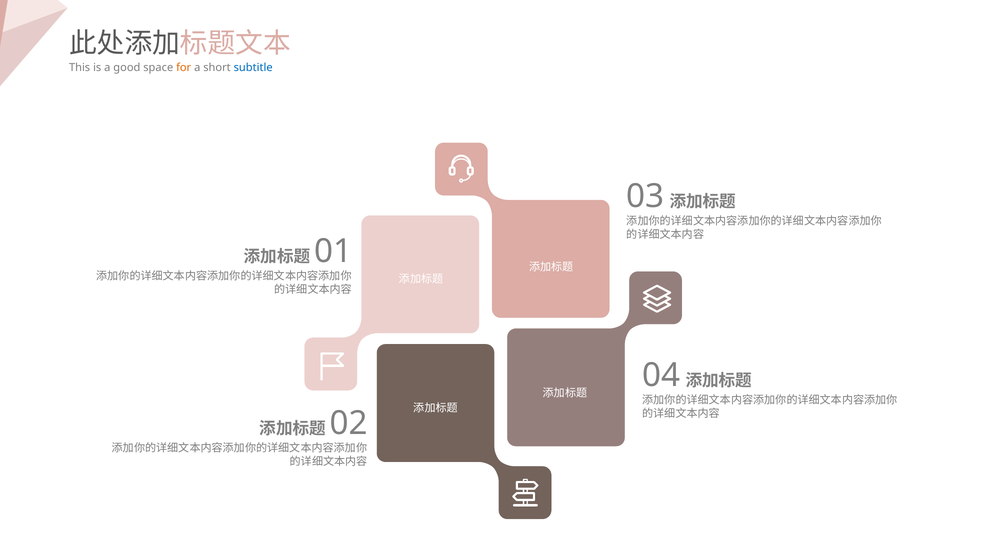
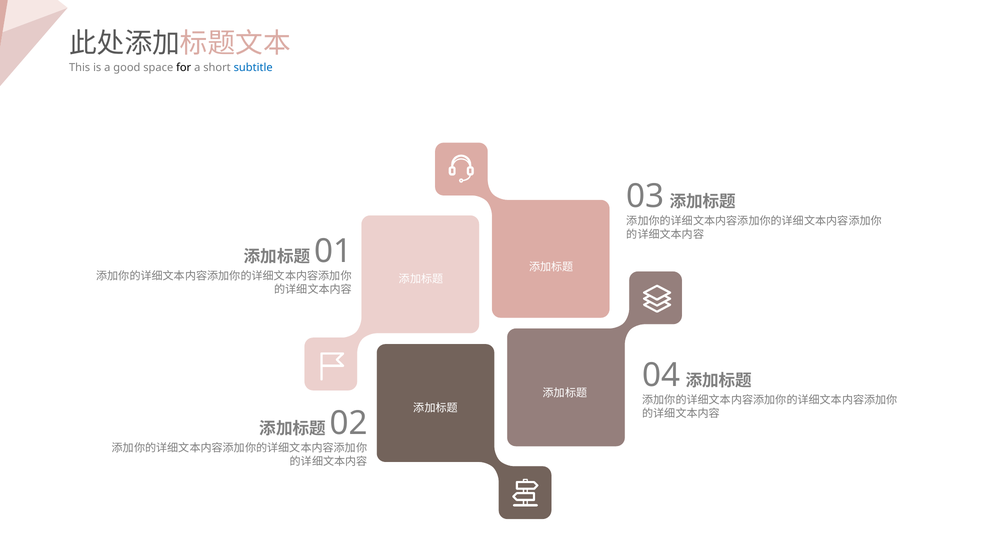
for colour: orange -> black
